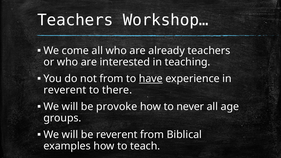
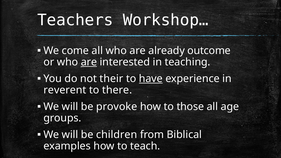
already teachers: teachers -> outcome
are at (89, 62) underline: none -> present
not from: from -> their
never: never -> those
be reverent: reverent -> children
